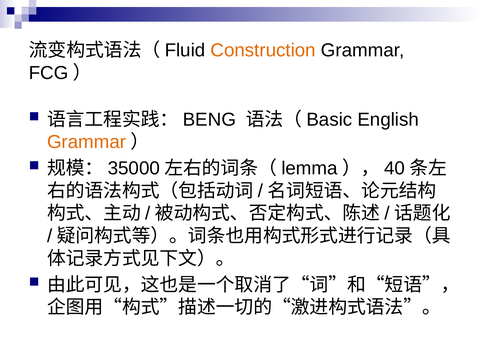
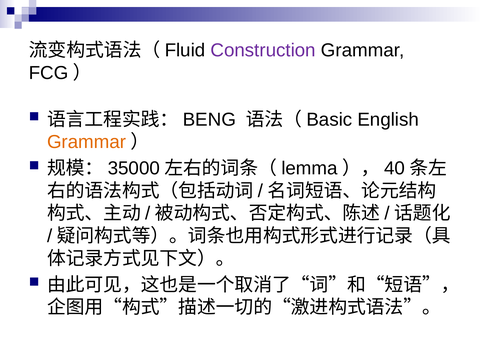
Construction colour: orange -> purple
